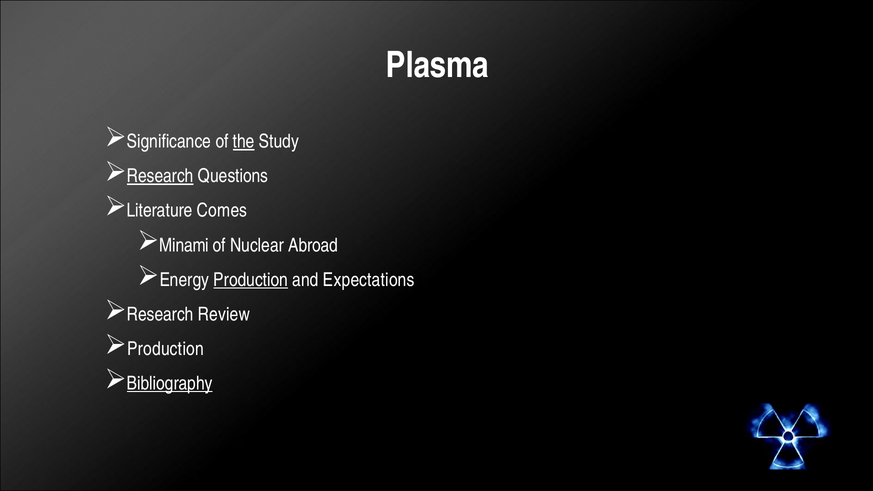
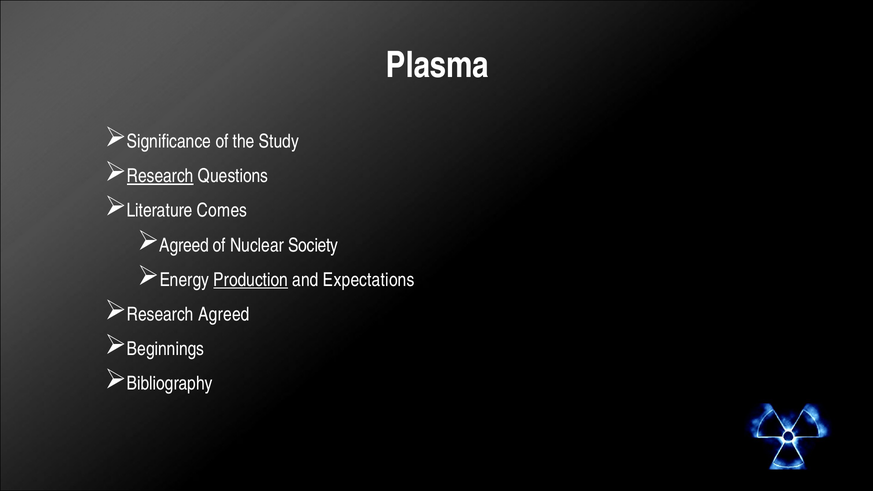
the underline: present -> none
Minami at (184, 245): Minami -> Agreed
Abroad: Abroad -> Society
Research Review: Review -> Agreed
Production at (165, 349): Production -> Beginnings
Bibliography underline: present -> none
